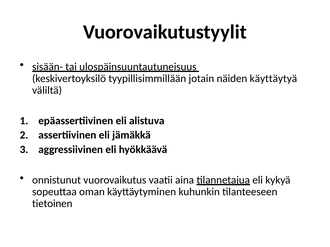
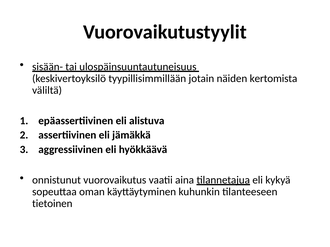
käyttäytyä: käyttäytyä -> kertomista
